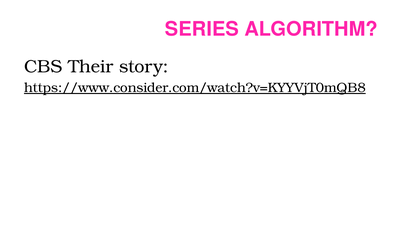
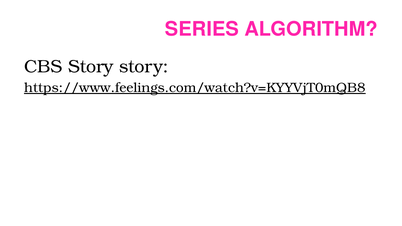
CBS Their: Their -> Story
https://www.consider.com/watch?v=KYYVjT0mQB8: https://www.consider.com/watch?v=KYYVjT0mQB8 -> https://www.feelings.com/watch?v=KYYVjT0mQB8
